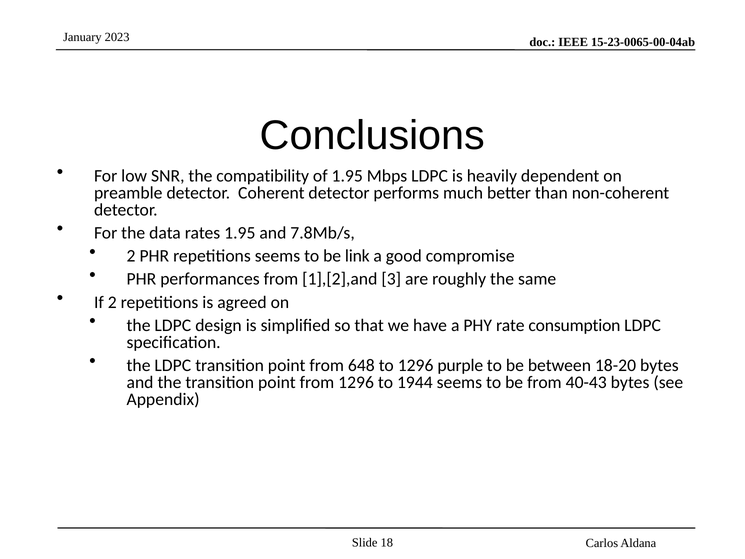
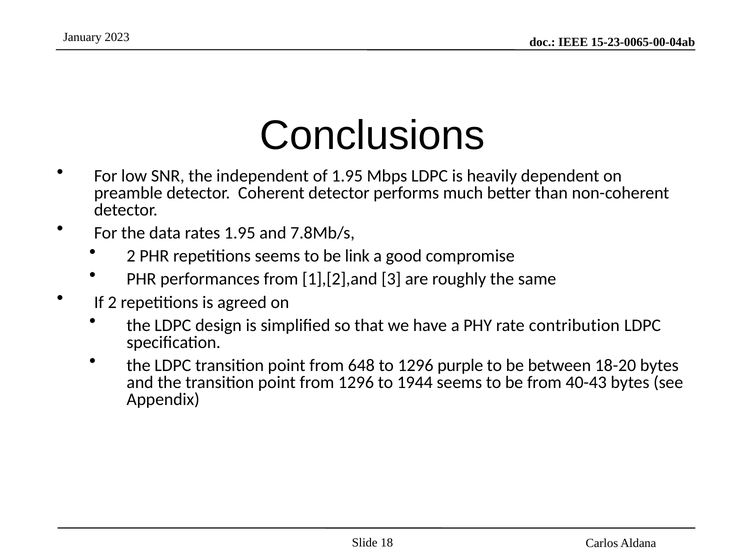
compatibility: compatibility -> independent
consumption: consumption -> contribution
